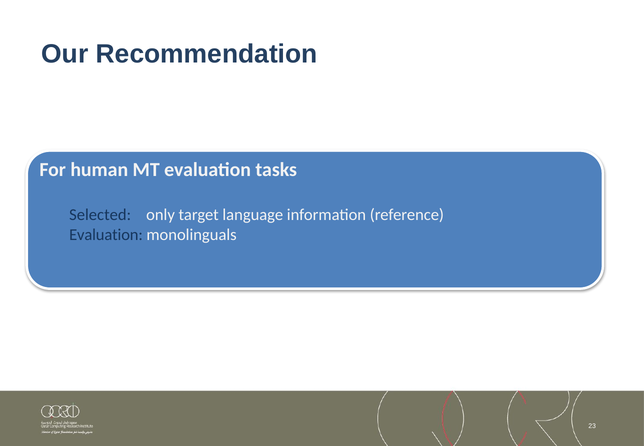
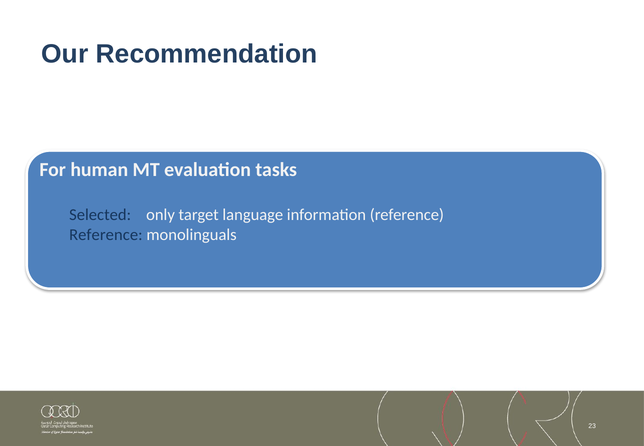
Evaluation at (106, 235): Evaluation -> Reference
